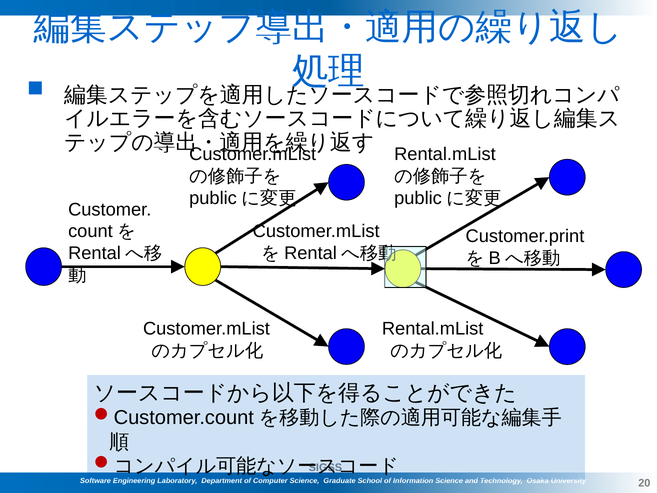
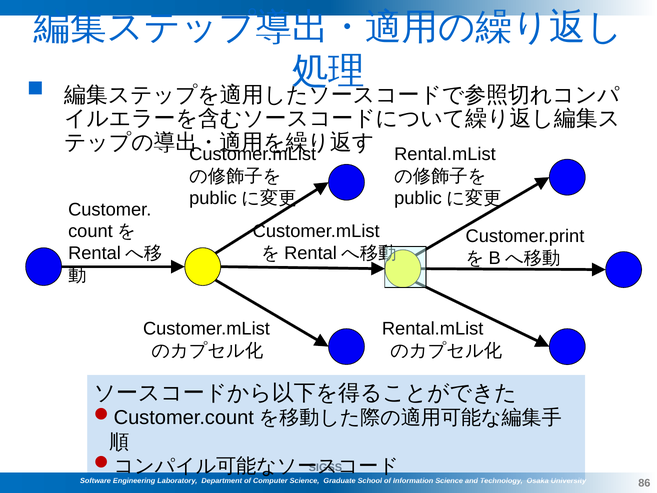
20: 20 -> 86
